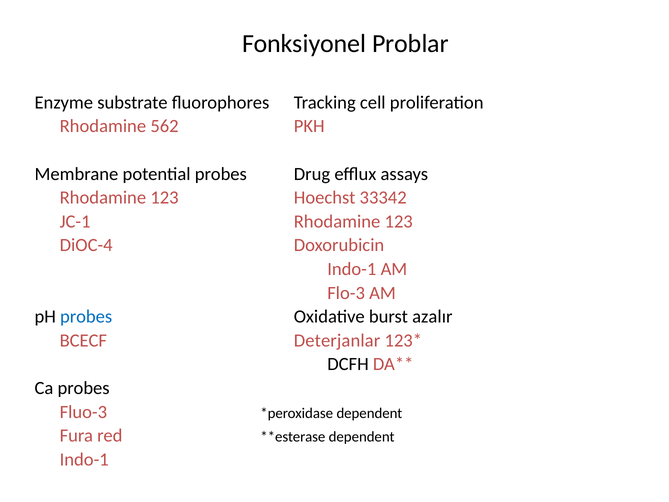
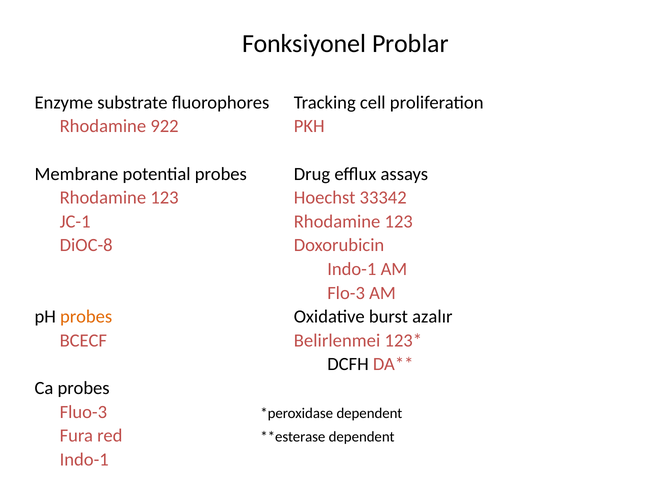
562: 562 -> 922
DiOC-4: DiOC-4 -> DiOC-8
probes at (86, 317) colour: blue -> orange
Deterjanlar: Deterjanlar -> Belirlenmei
